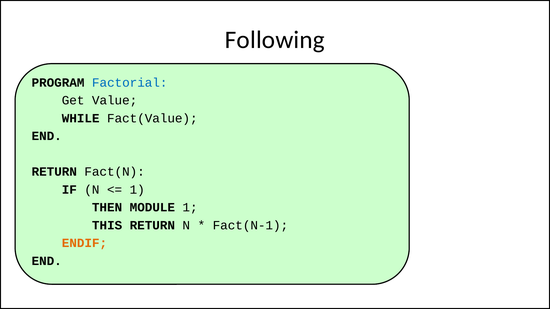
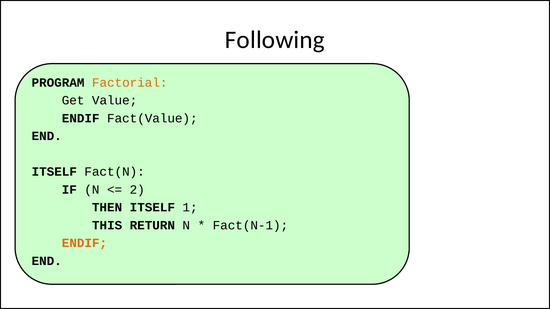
Factorial colour: blue -> orange
WHILE at (81, 118): WHILE -> ENDIF
RETURN at (54, 172): RETURN -> ITSELF
1 at (137, 190): 1 -> 2
THEN MODULE: MODULE -> ITSELF
